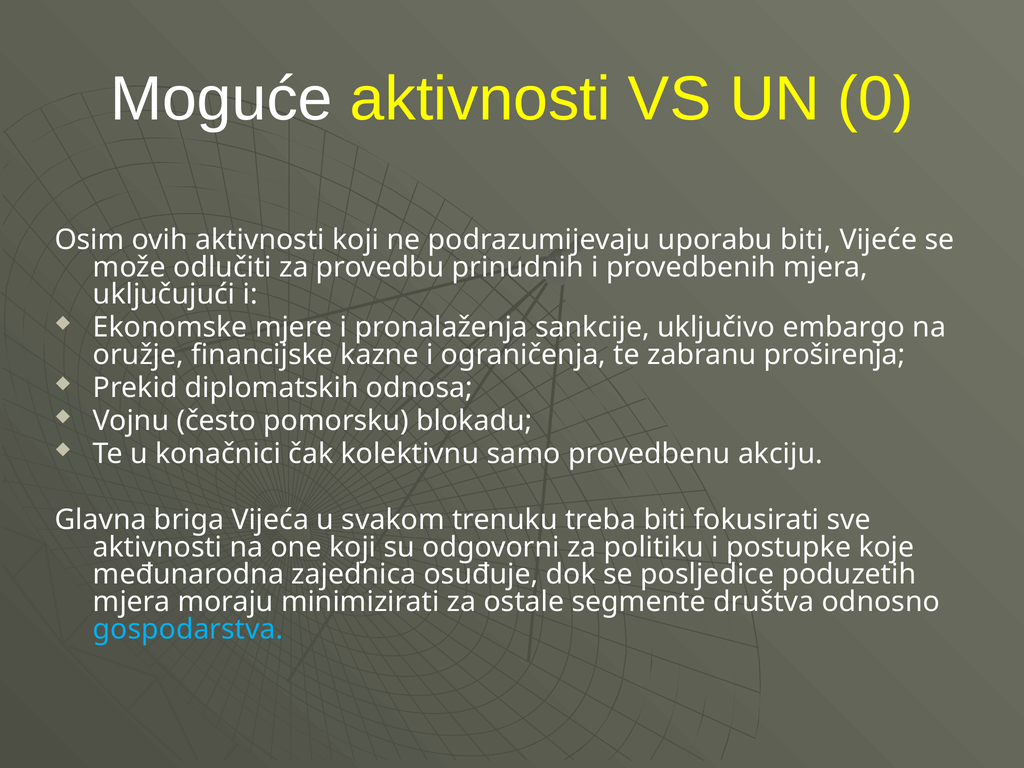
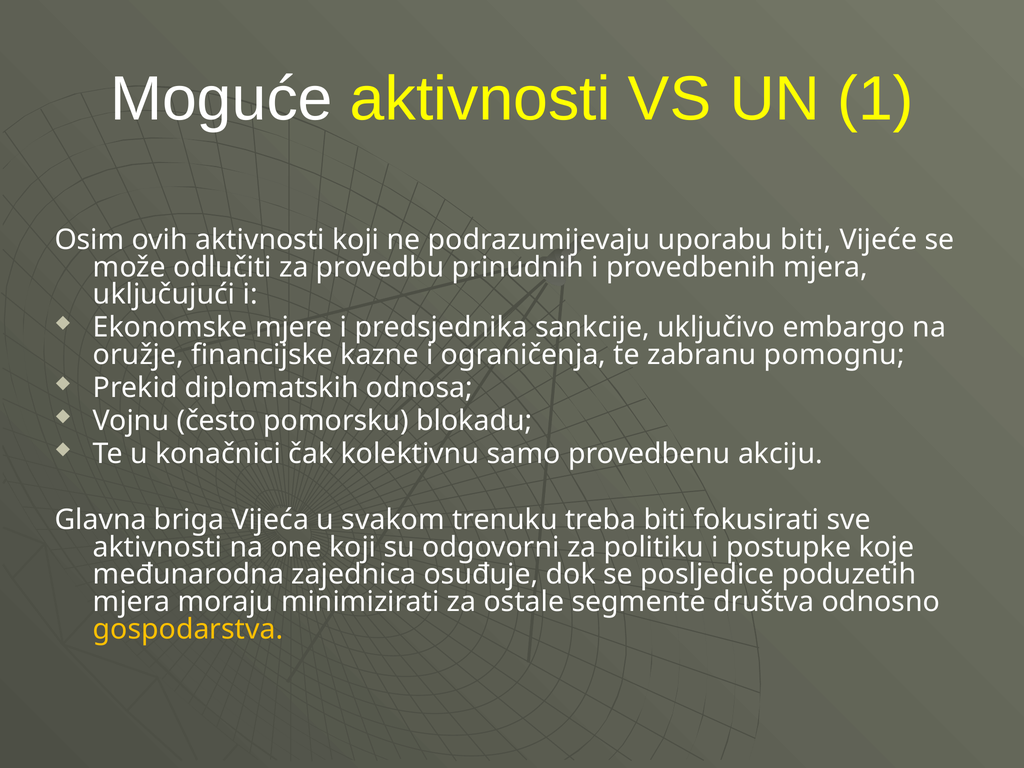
0: 0 -> 1
pronalaženja: pronalaženja -> predsjednika
proširenja: proširenja -> pomognu
gospodarstva colour: light blue -> yellow
